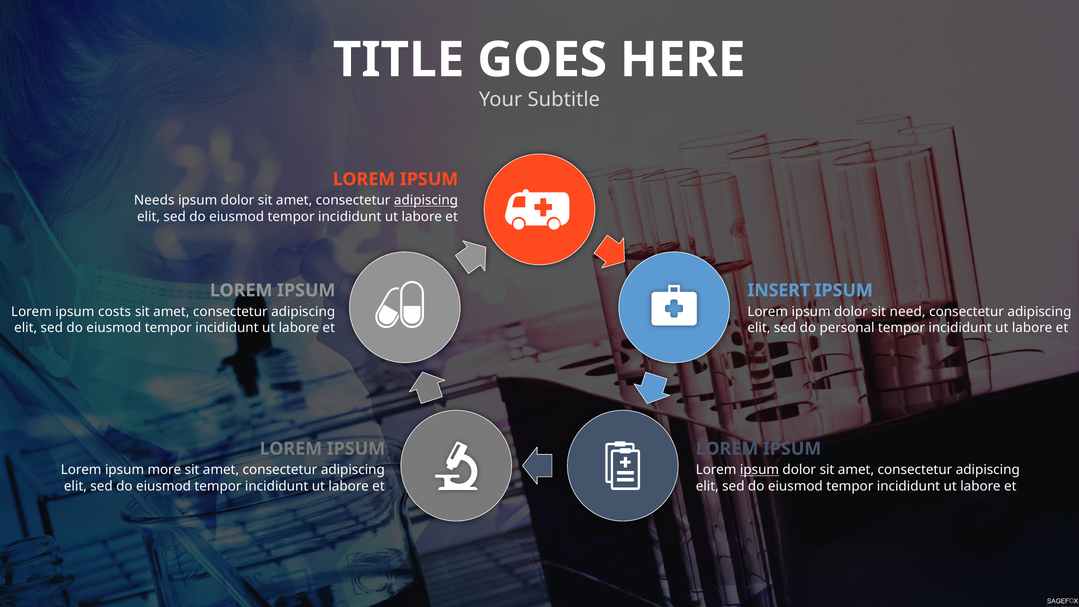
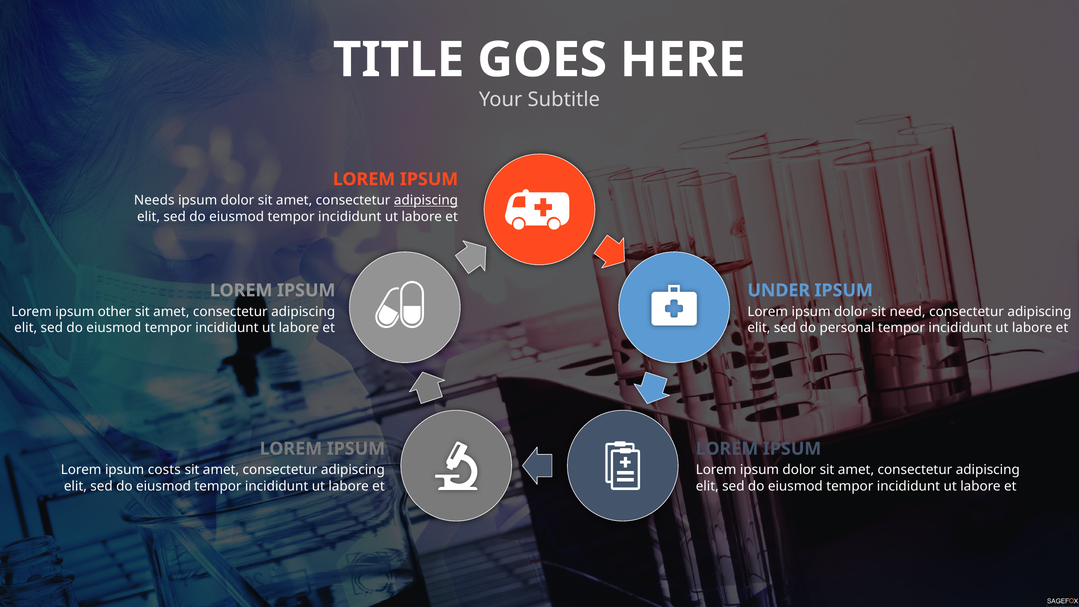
INSERT: INSERT -> UNDER
costs: costs -> other
more: more -> costs
ipsum at (760, 470) underline: present -> none
